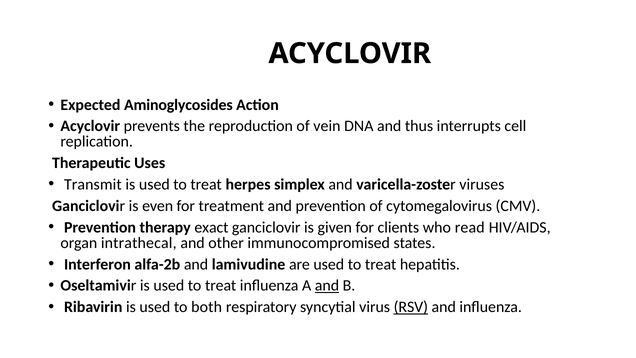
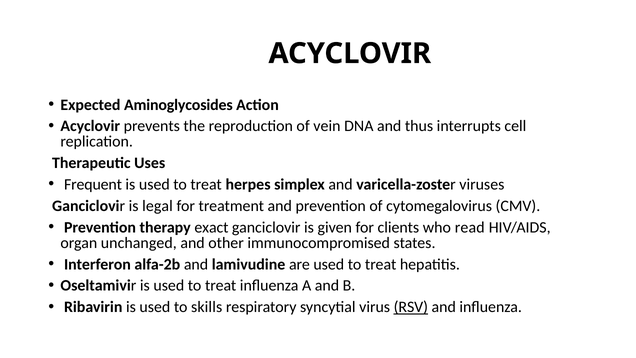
Transmit: Transmit -> Frequent
even: even -> legal
intrathecal: intrathecal -> unchanged
and at (327, 285) underline: present -> none
both: both -> skills
